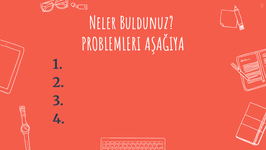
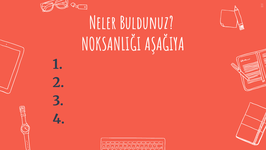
PROBLEMLERI: PROBLEMLERI -> NOKSANLIĞI
